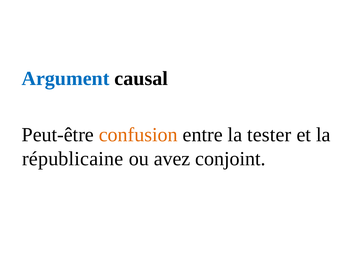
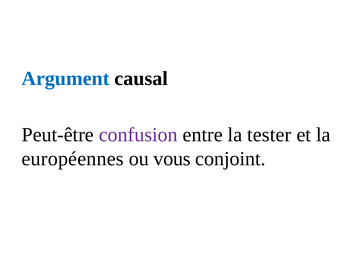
confusion colour: orange -> purple
républicaine: républicaine -> européennes
avez: avez -> vous
